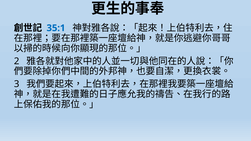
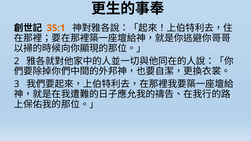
35:1 colour: blue -> orange
